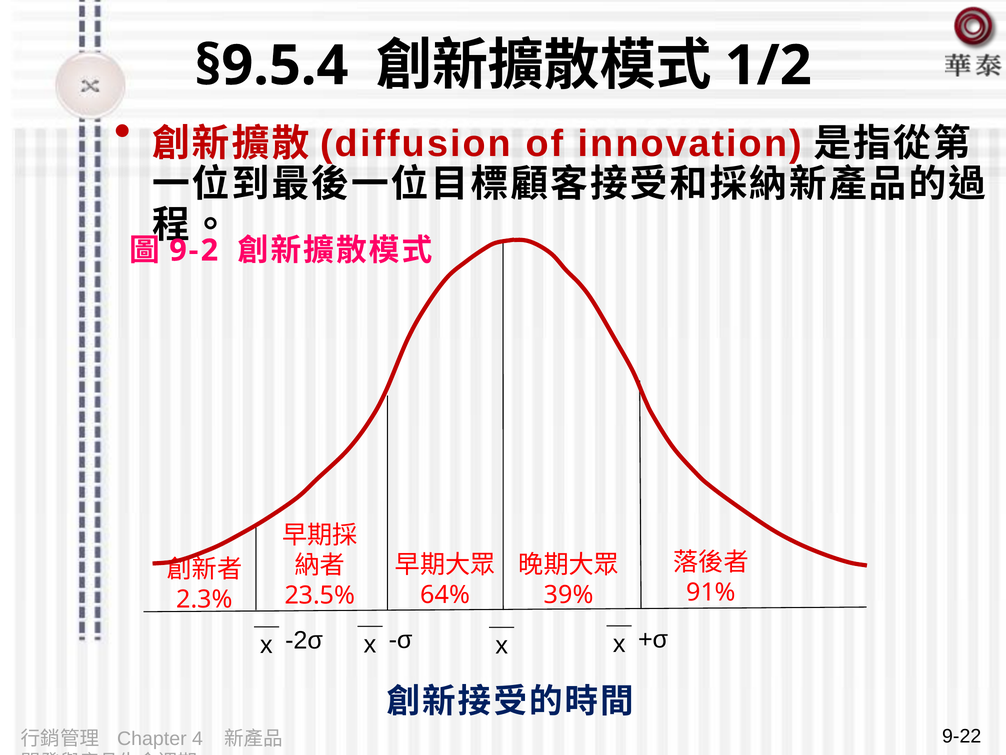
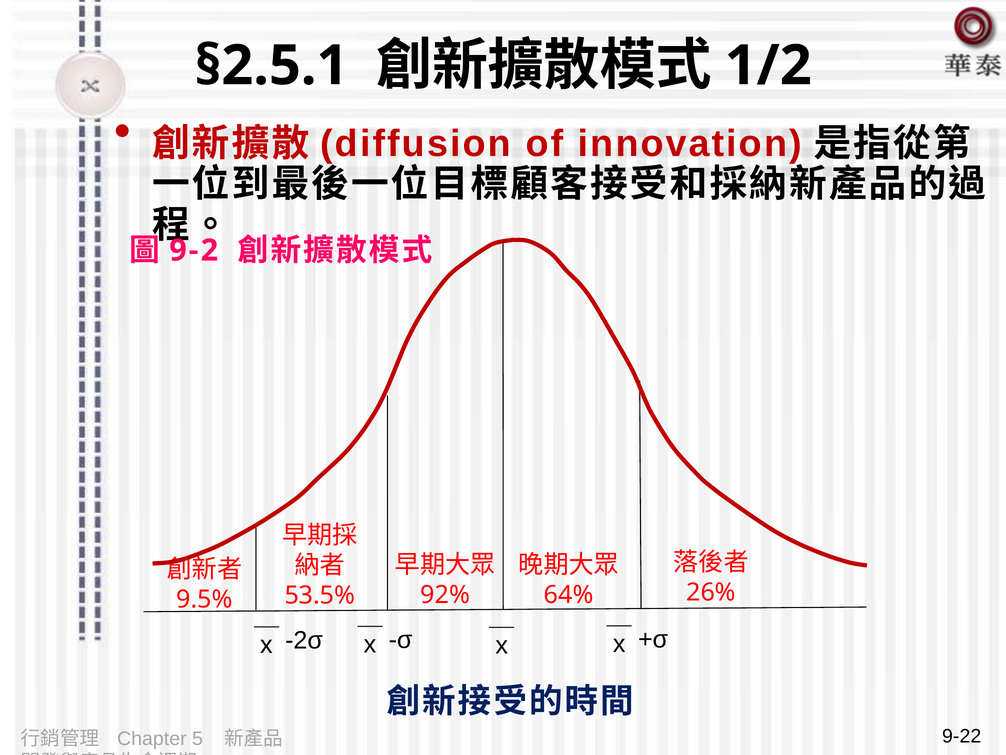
§9.5.4: §9.5.4 -> §2.5.1
91%: 91% -> 26%
39%: 39% -> 64%
64%: 64% -> 92%
23.5%: 23.5% -> 53.5%
2.3%: 2.3% -> 9.5%
4: 4 -> 5
